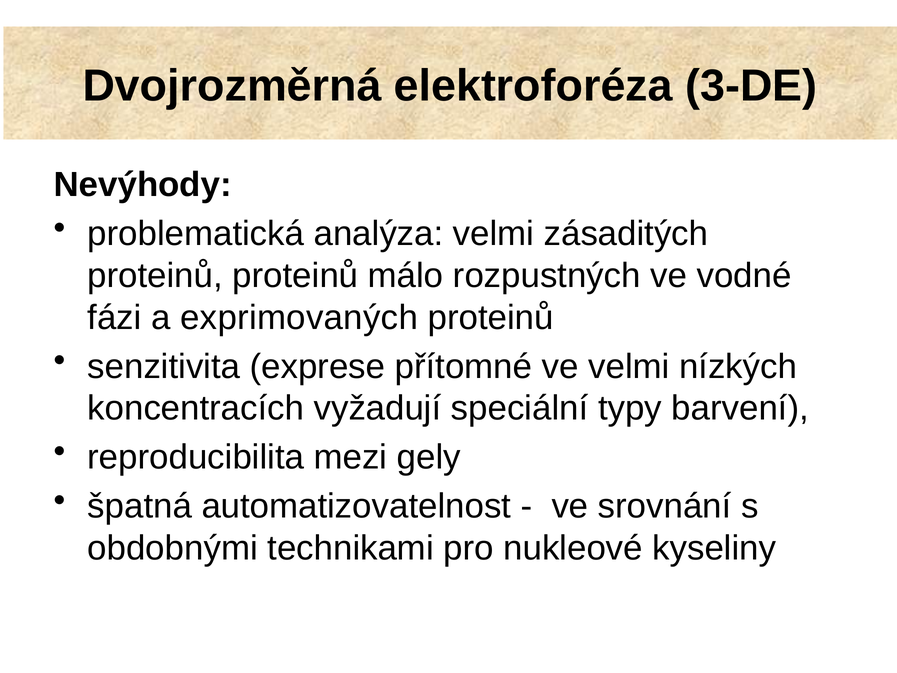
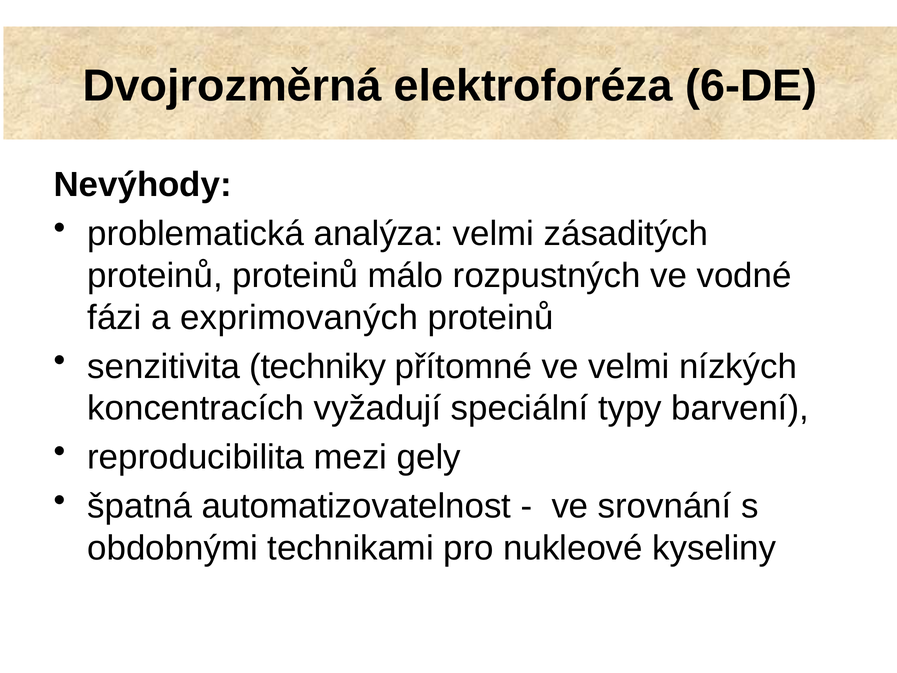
3-DE: 3-DE -> 6-DE
exprese: exprese -> techniky
